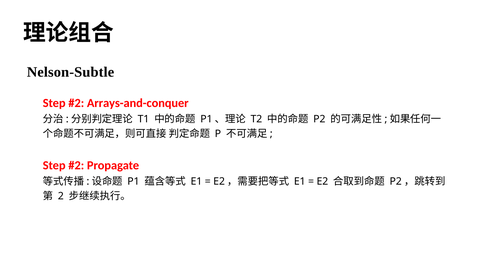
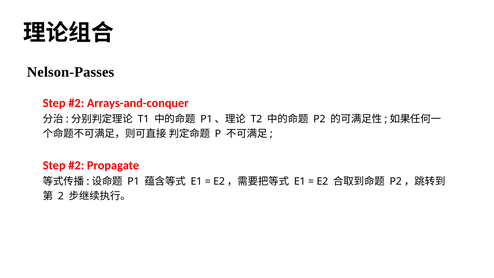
Nelson-Subtle: Nelson-Subtle -> Nelson-Passes
